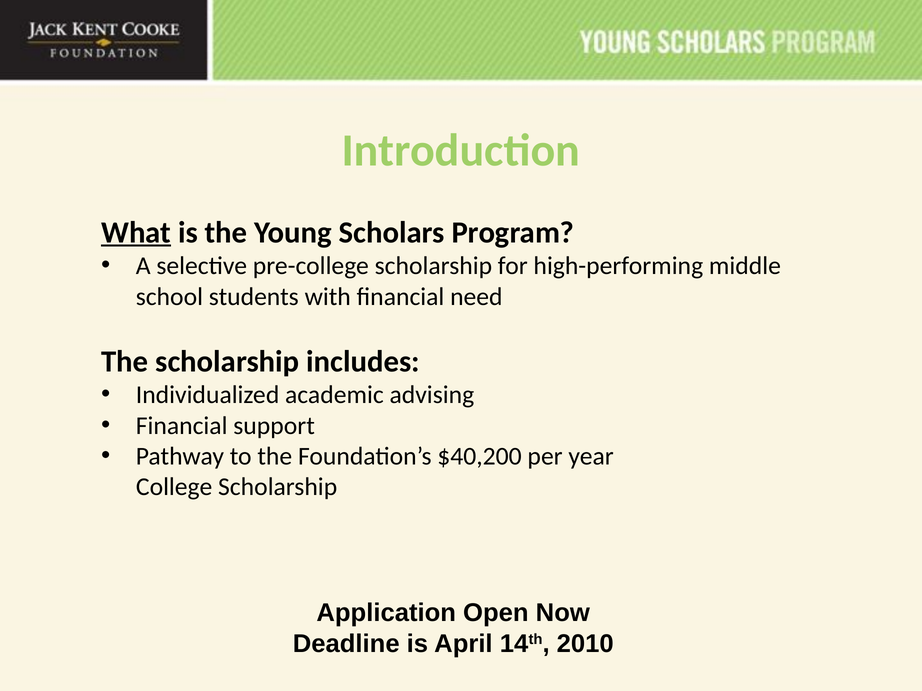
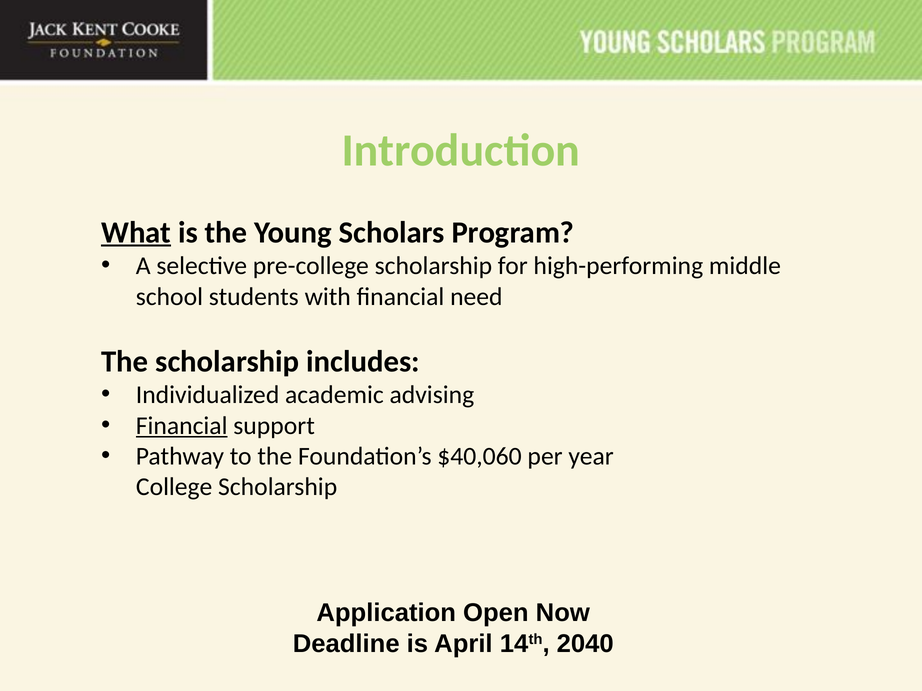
Financial at (182, 426) underline: none -> present
$40,200: $40,200 -> $40,060
2010: 2010 -> 2040
